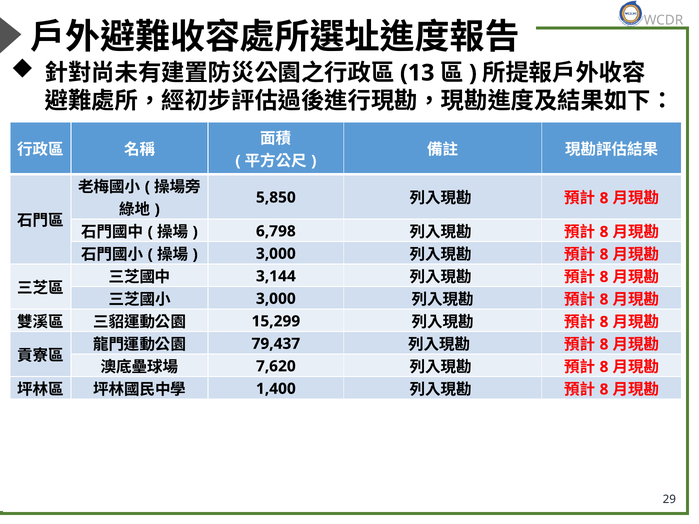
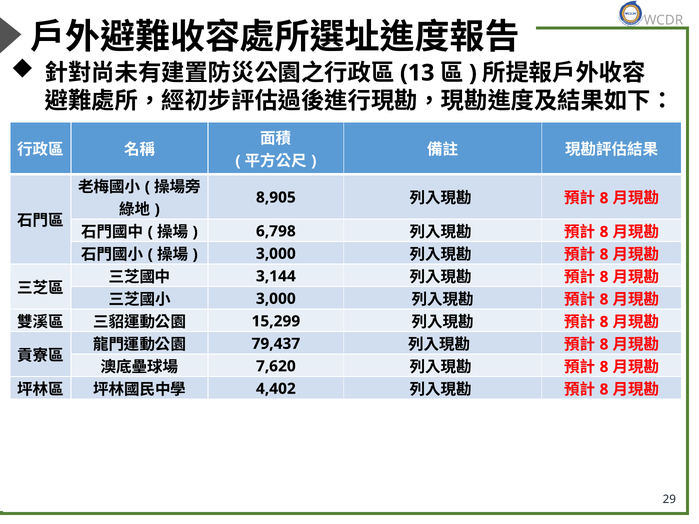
5,850: 5,850 -> 8,905
1,400: 1,400 -> 4,402
